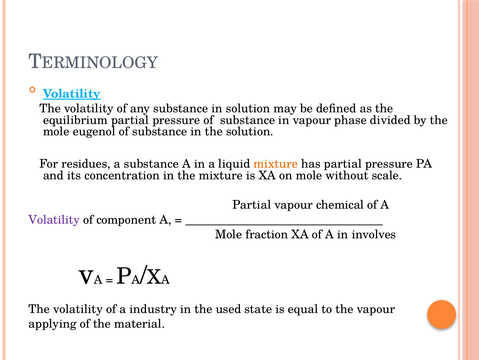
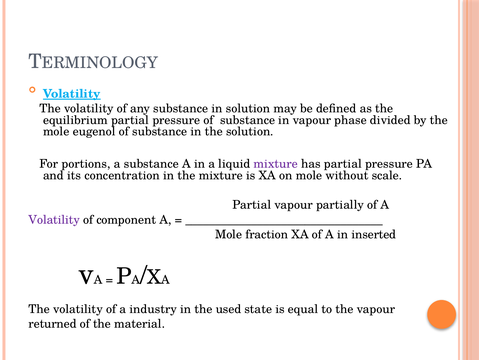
residues: residues -> portions
mixture at (276, 164) colour: orange -> purple
chemical: chemical -> partially
involves: involves -> inserted
applying: applying -> returned
